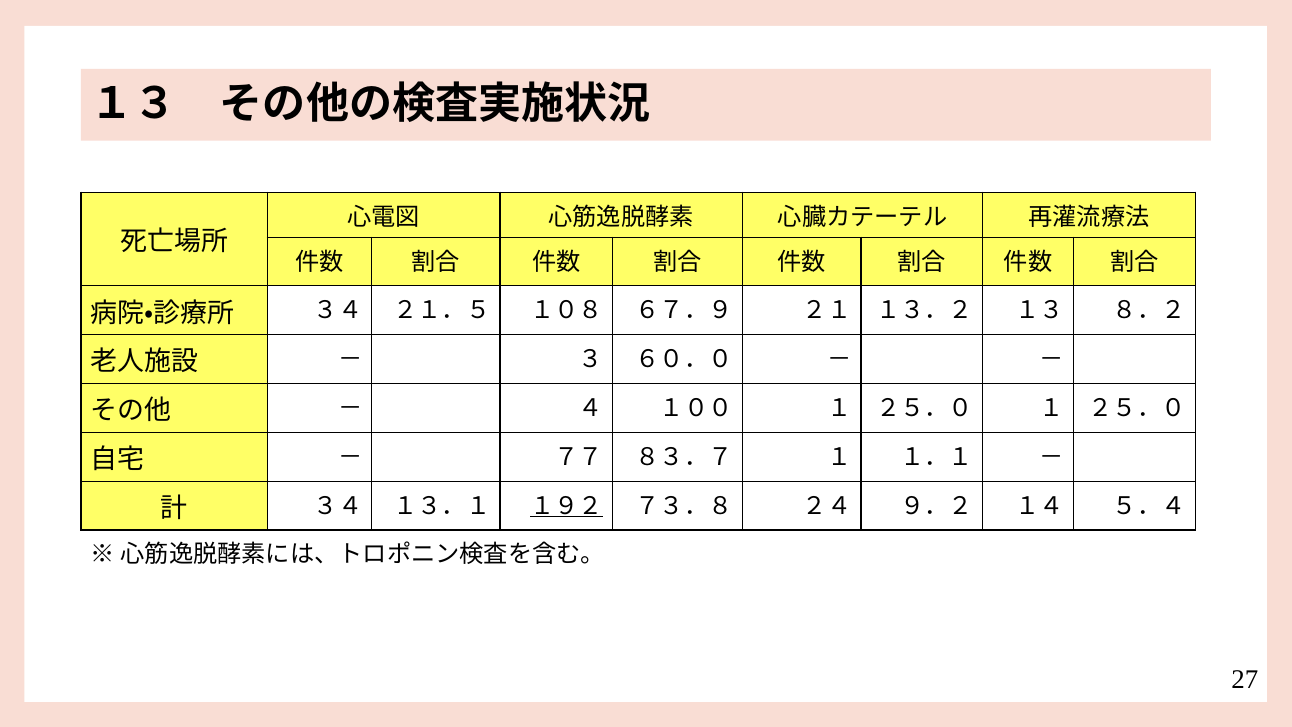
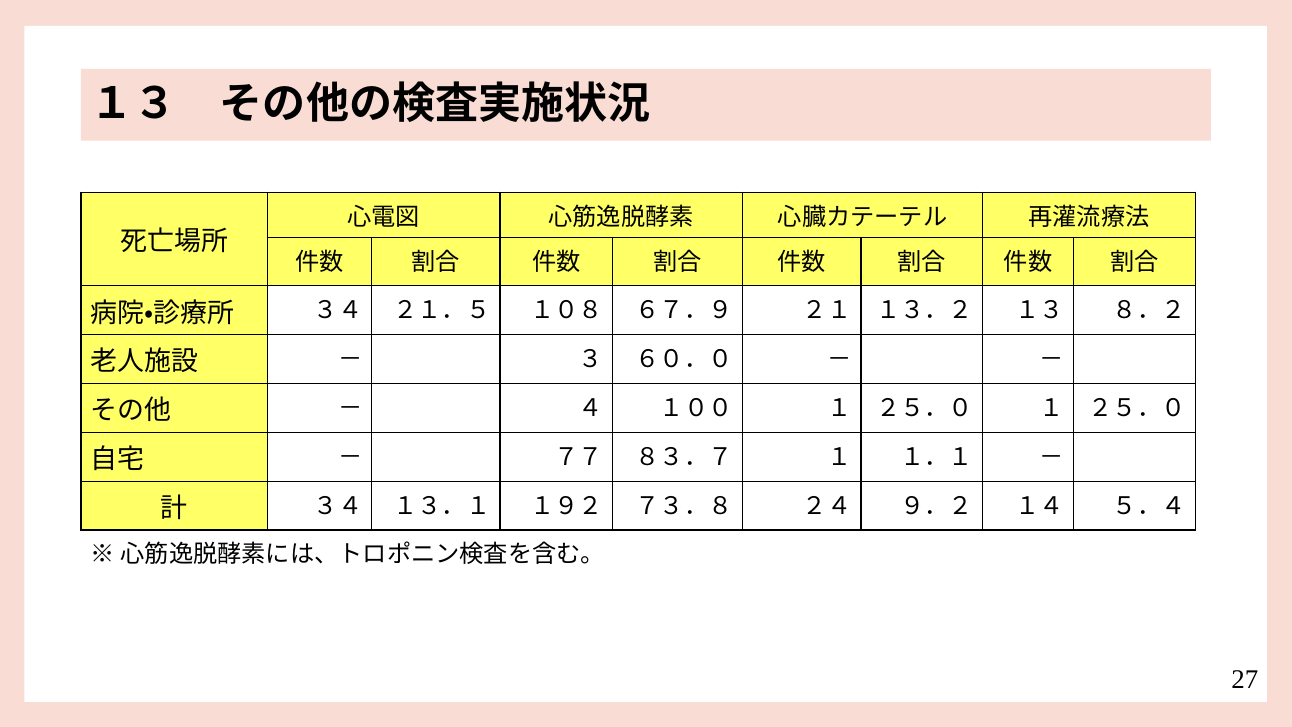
１９２ underline: present -> none
